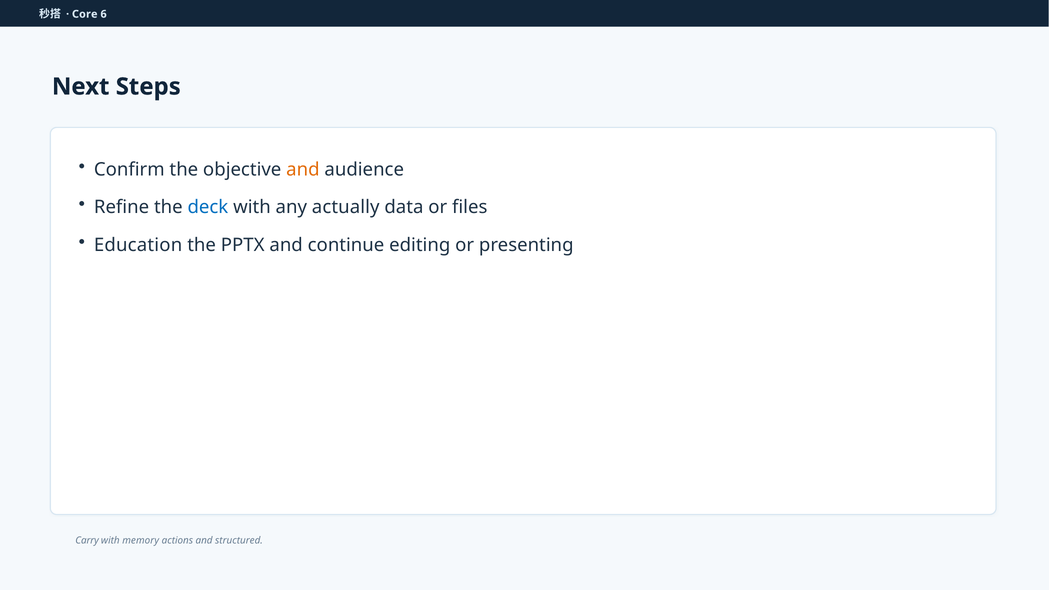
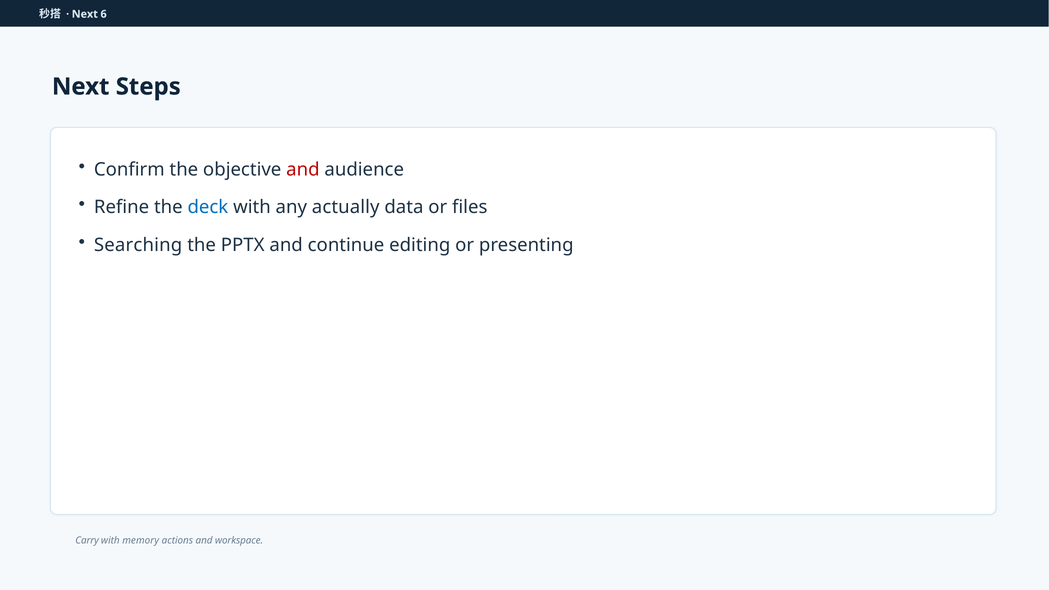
Core at (85, 14): Core -> Next
and at (303, 170) colour: orange -> red
Education: Education -> Searching
structured: structured -> workspace
